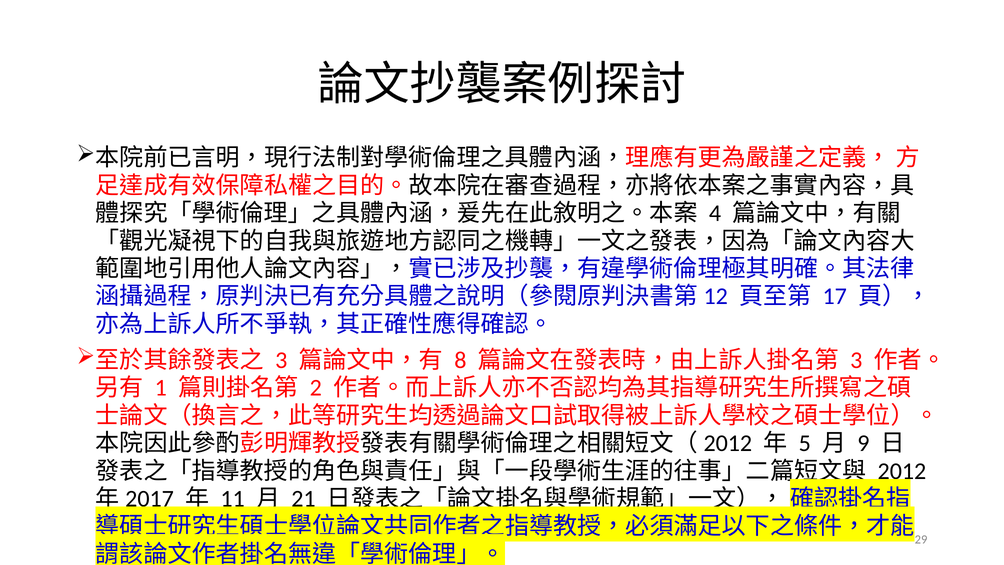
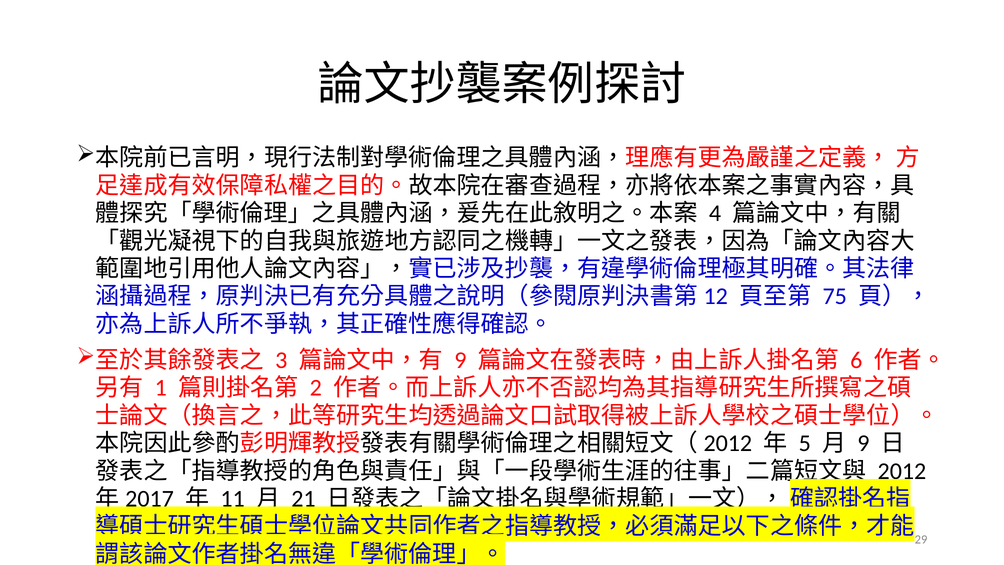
17: 17 -> 75
8 at (460, 360): 8 -> 9
3 at (856, 360): 3 -> 6
